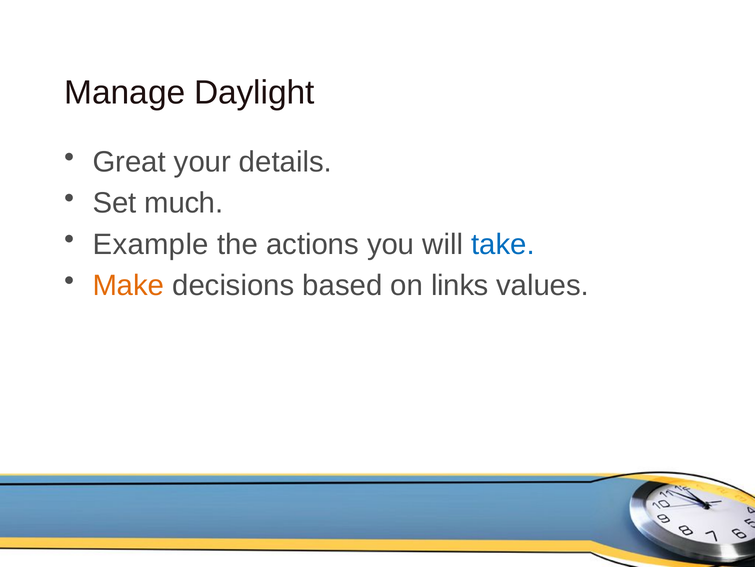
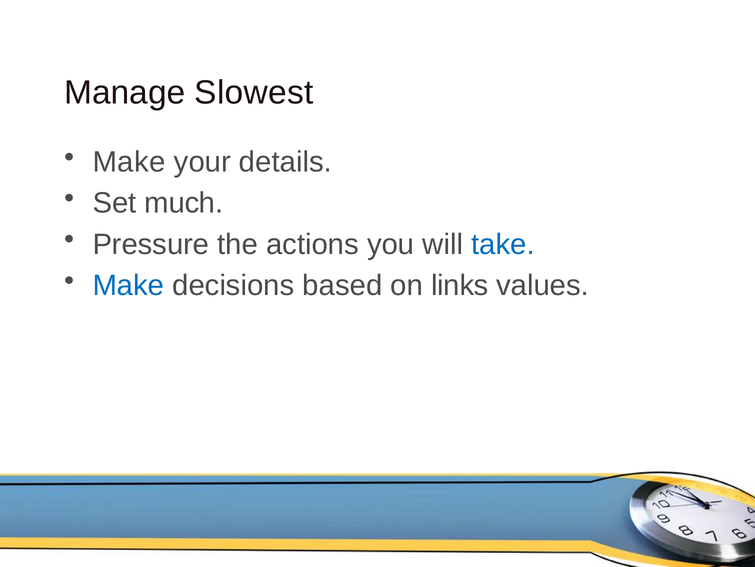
Daylight: Daylight -> Slowest
Great at (129, 162): Great -> Make
Example: Example -> Pressure
Make at (128, 285) colour: orange -> blue
